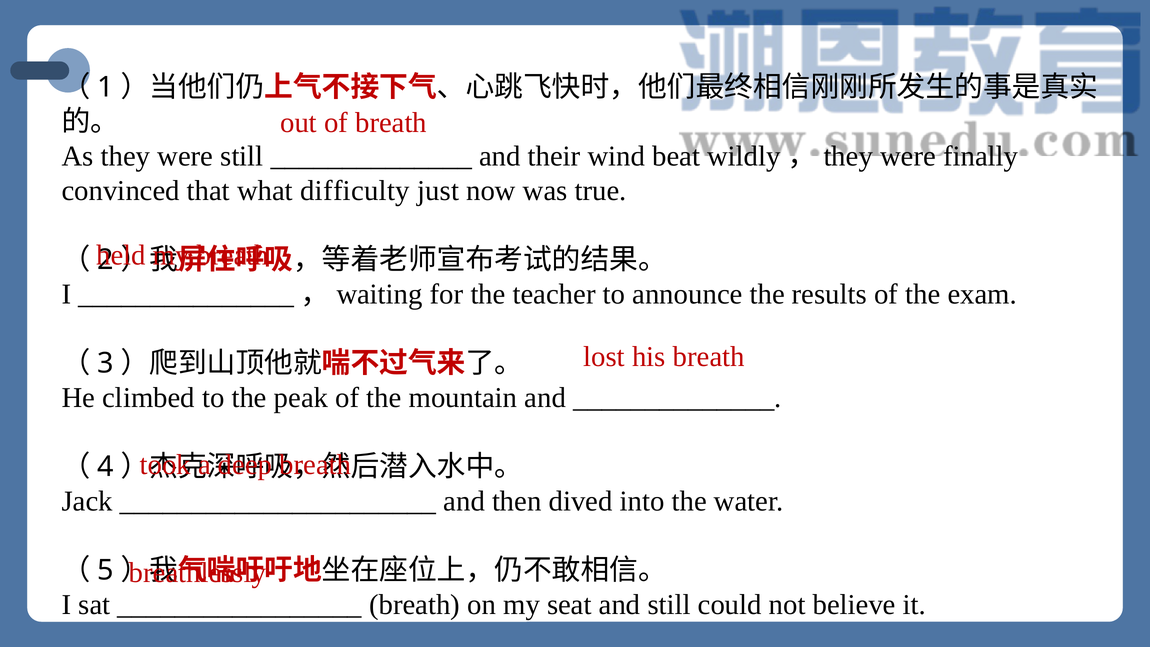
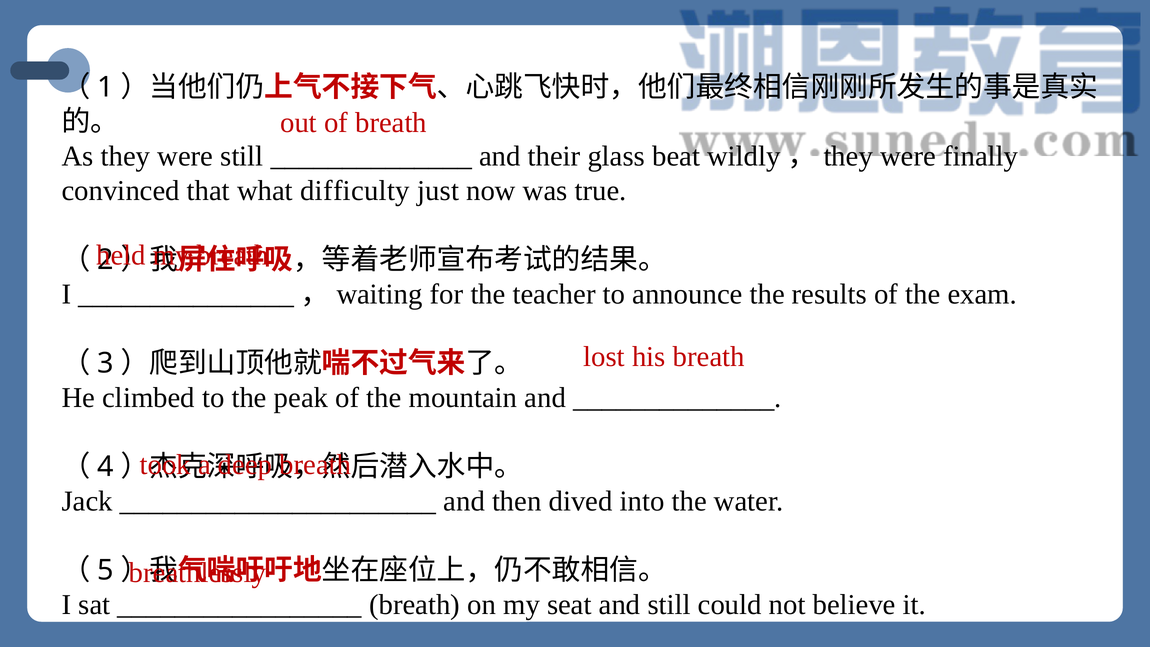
wind: wind -> glass
